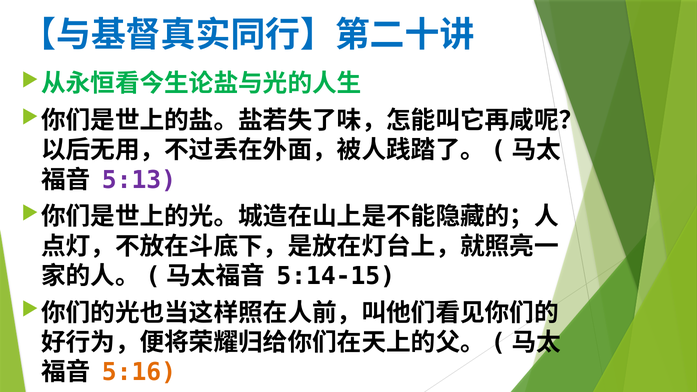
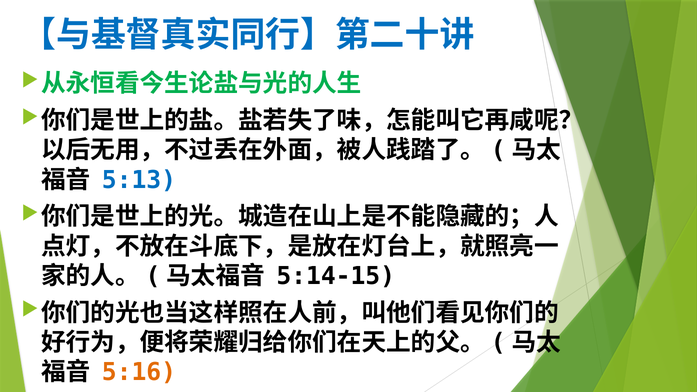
5:13 colour: purple -> blue
